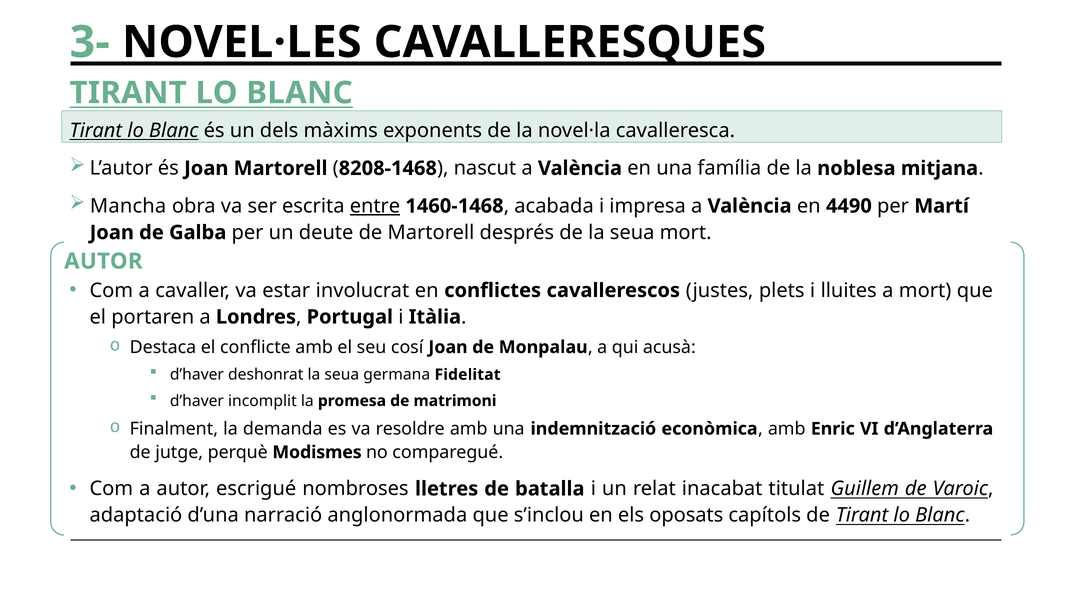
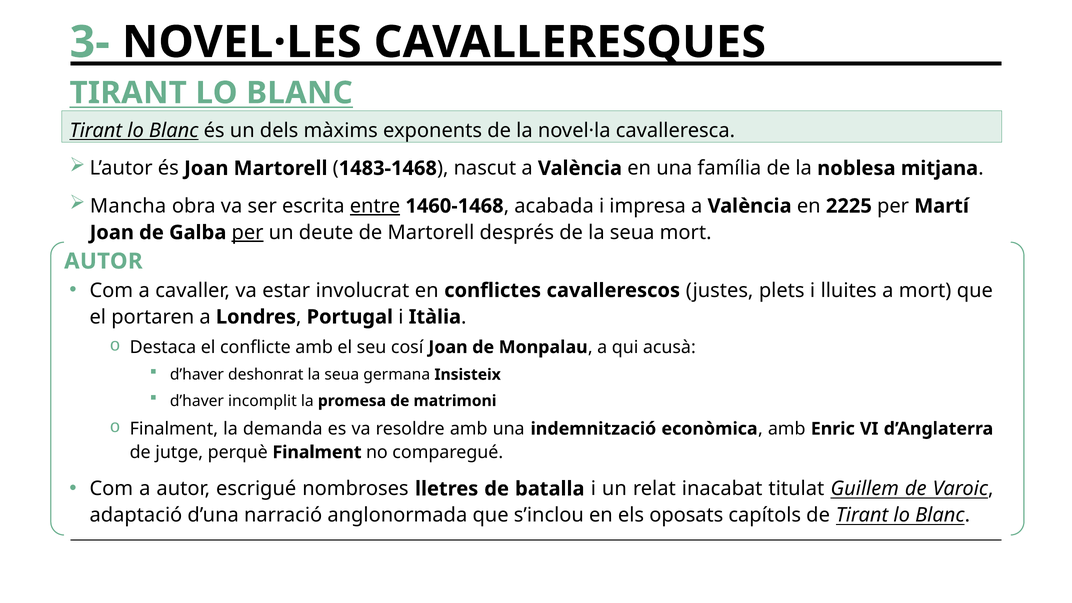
8208-1468: 8208-1468 -> 1483-1468
4490: 4490 -> 2225
per at (248, 233) underline: none -> present
Fidelitat: Fidelitat -> Insisteix
perquè Modismes: Modismes -> Finalment
